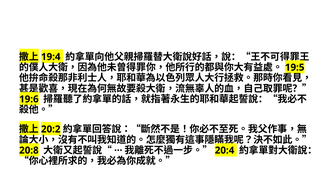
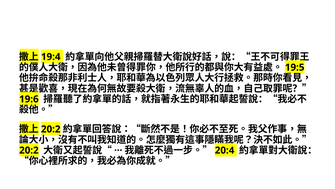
20:8 at (29, 150): 20:8 -> 20:2
